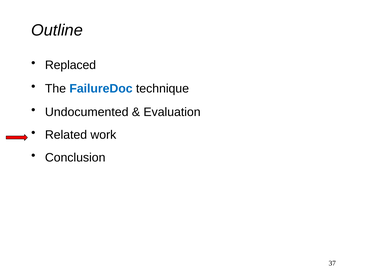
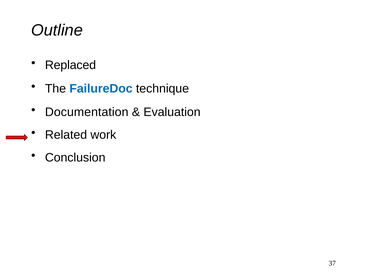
Undocumented: Undocumented -> Documentation
